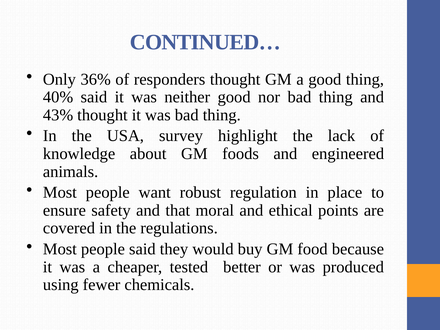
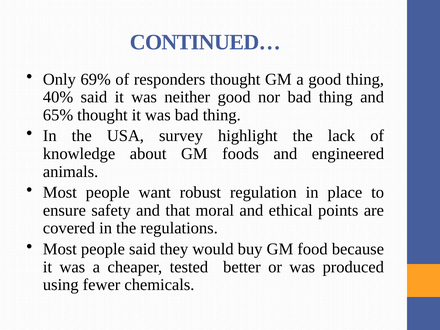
36%: 36% -> 69%
43%: 43% -> 65%
